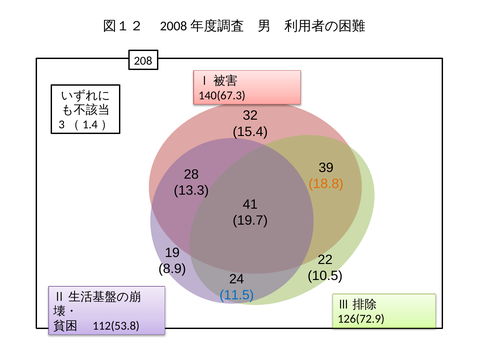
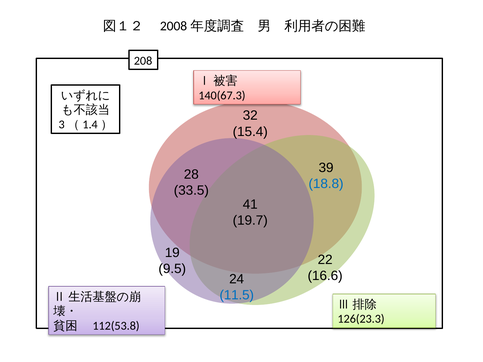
18.8 colour: orange -> blue
13.3: 13.3 -> 33.5
8.9: 8.9 -> 9.5
10.5: 10.5 -> 16.6
126(72.9: 126(72.9 -> 126(23.3
